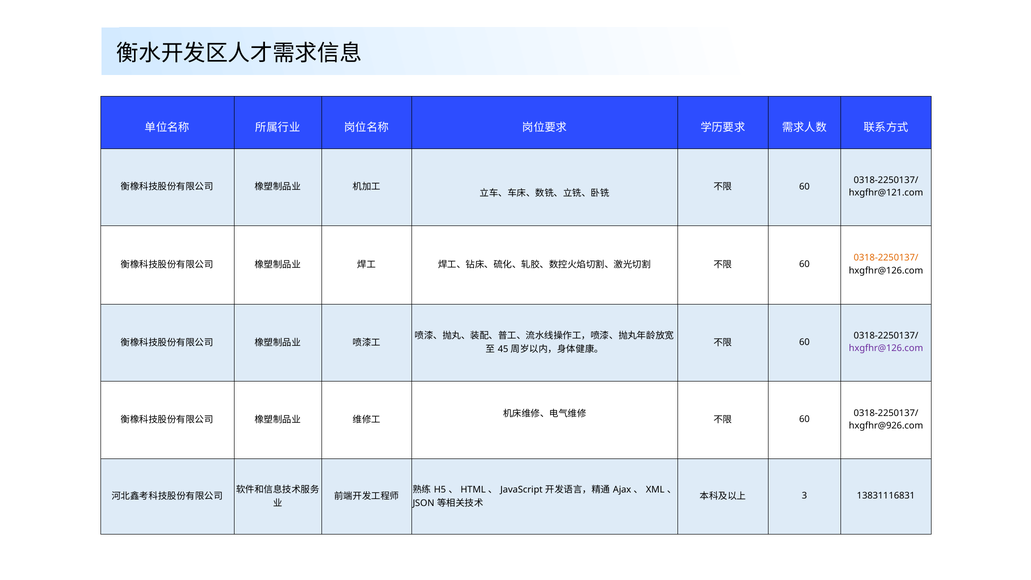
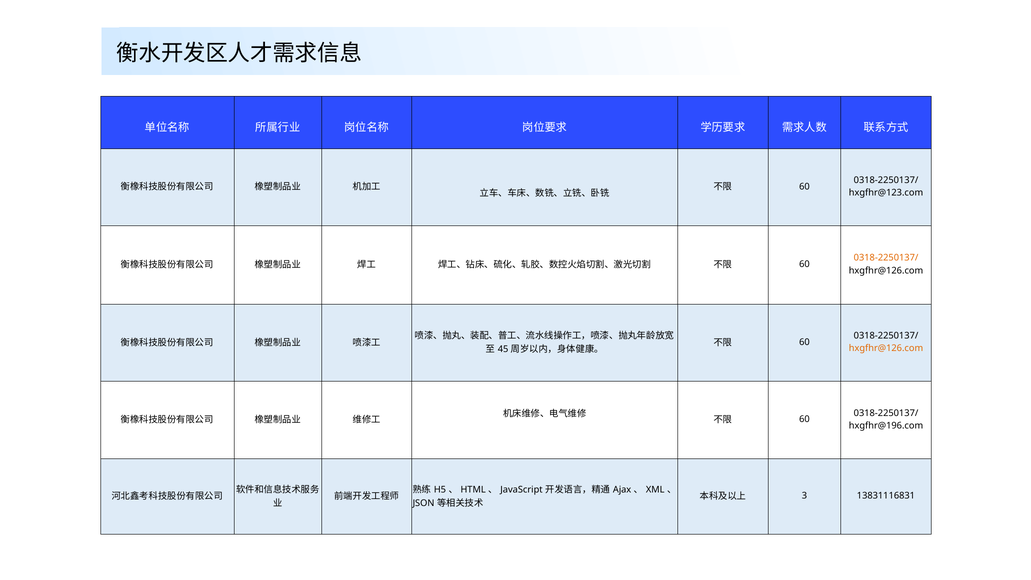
hxgfhr@121.com: hxgfhr@121.com -> hxgfhr@123.com
hxgfhr@126.com at (886, 348) colour: purple -> orange
hxgfhr@926.com: hxgfhr@926.com -> hxgfhr@196.com
